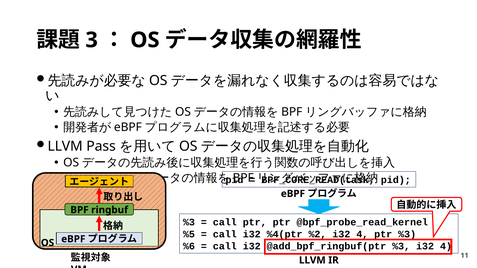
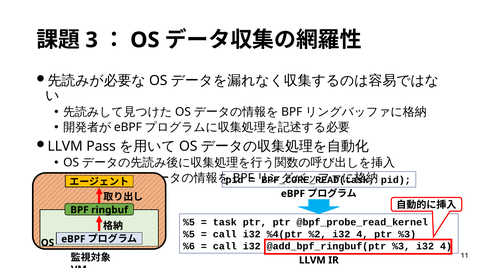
%3 at (189, 223): %3 -> %5
call at (225, 223): call -> task
